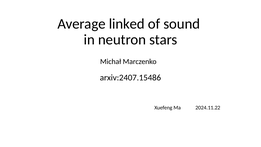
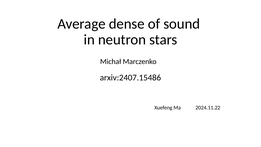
linked: linked -> dense
